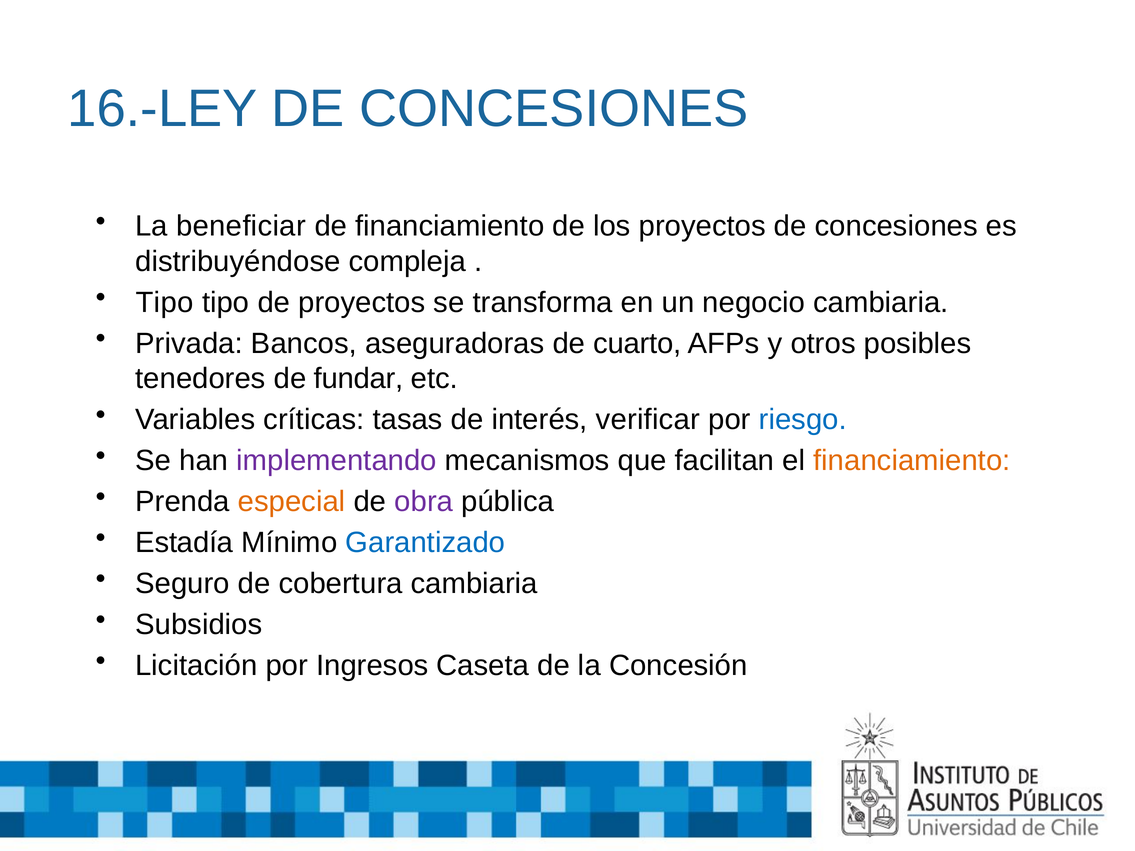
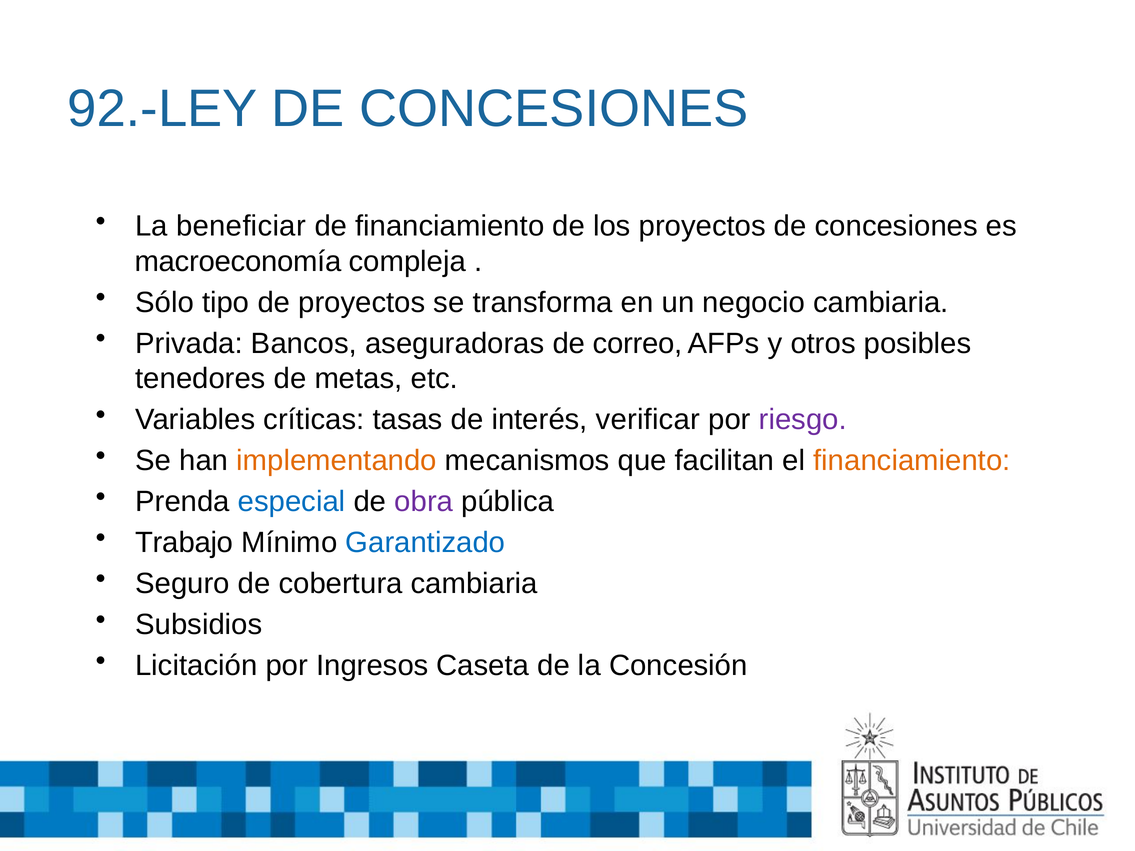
16.-LEY: 16.-LEY -> 92.-LEY
distribuyéndose: distribuyéndose -> macroeconomía
Tipo at (164, 302): Tipo -> Sólo
cuarto: cuarto -> correo
fundar: fundar -> metas
riesgo colour: blue -> purple
implementando colour: purple -> orange
especial colour: orange -> blue
Estadía: Estadía -> Trabajo
